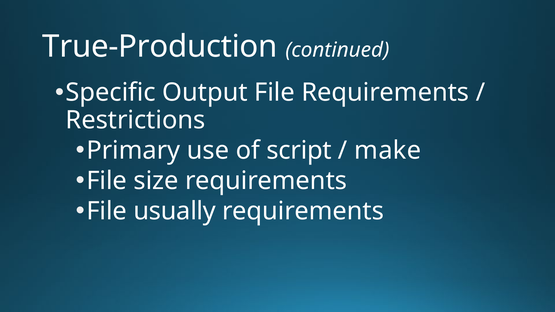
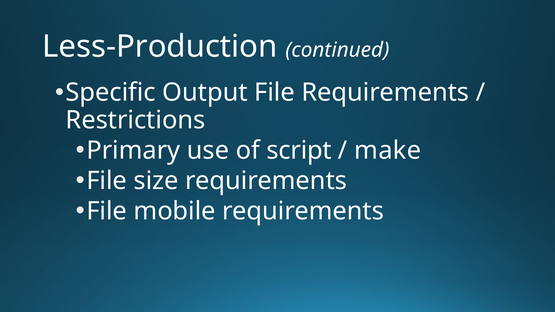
True-Production: True-Production -> Less-Production
usually: usually -> mobile
